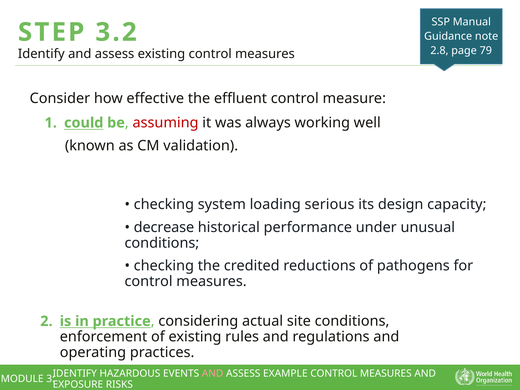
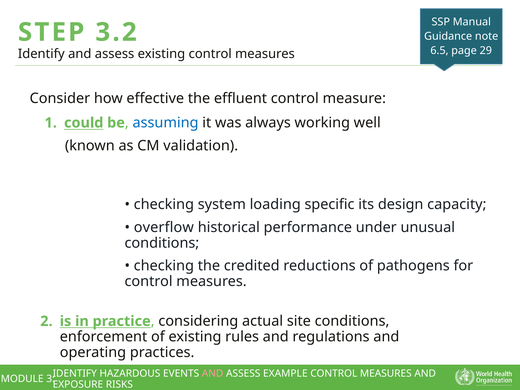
2.8: 2.8 -> 6.5
79: 79 -> 29
assuming colour: red -> blue
serious: serious -> specific
decrease: decrease -> overflow
